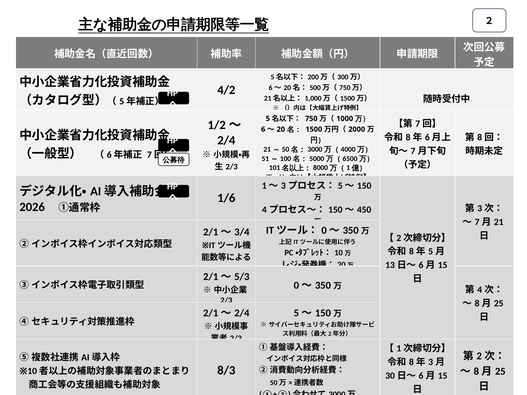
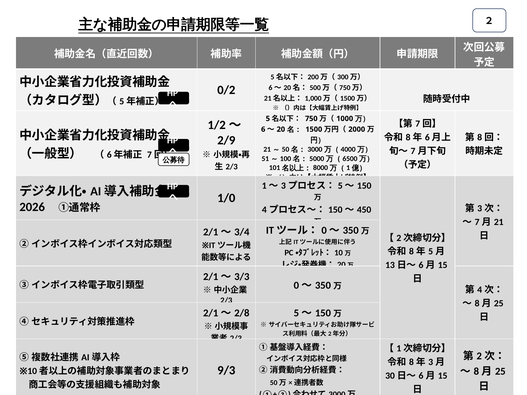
4/2: 4/2 -> 0/2
2/4 at (226, 141): 2/4 -> 2/9
1/6: 1/6 -> 1/0
5/3: 5/3 -> 3/3
2/4 at (242, 313): 2/4 -> 2/8
8/3: 8/3 -> 9/3
